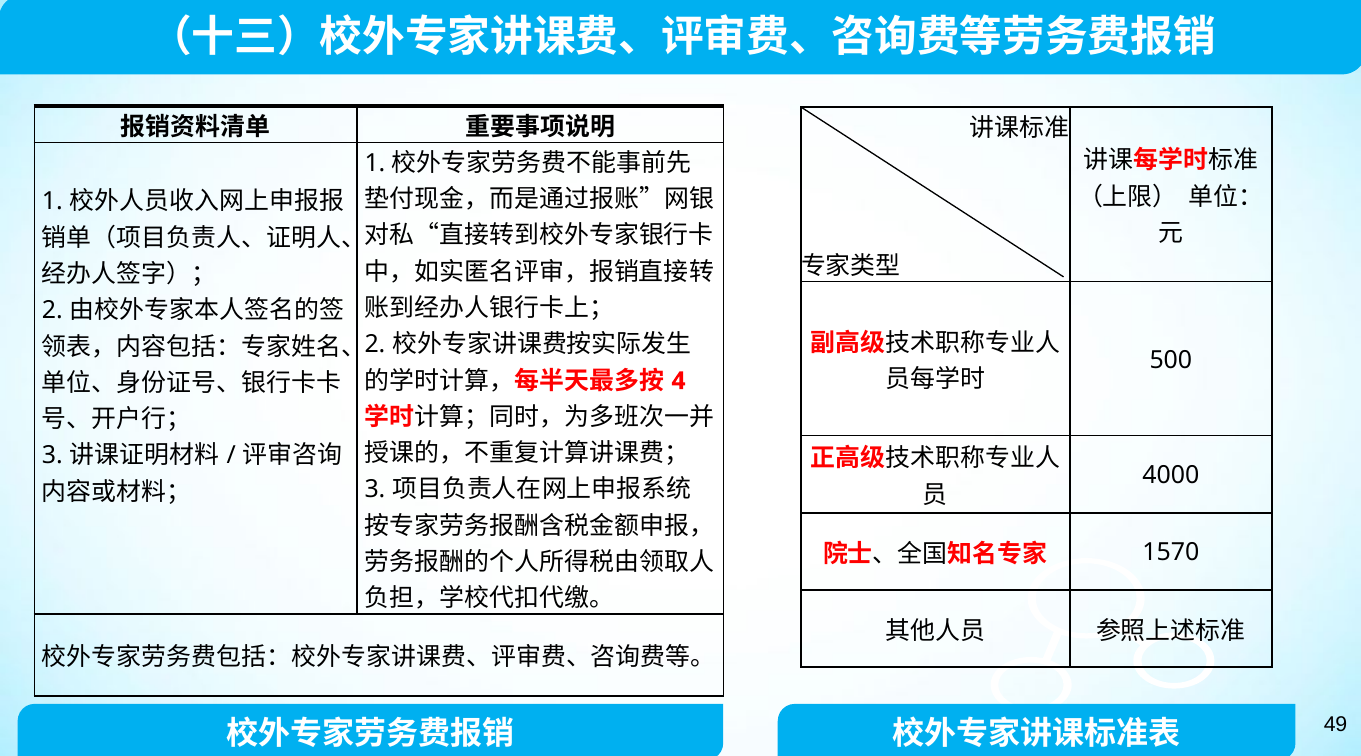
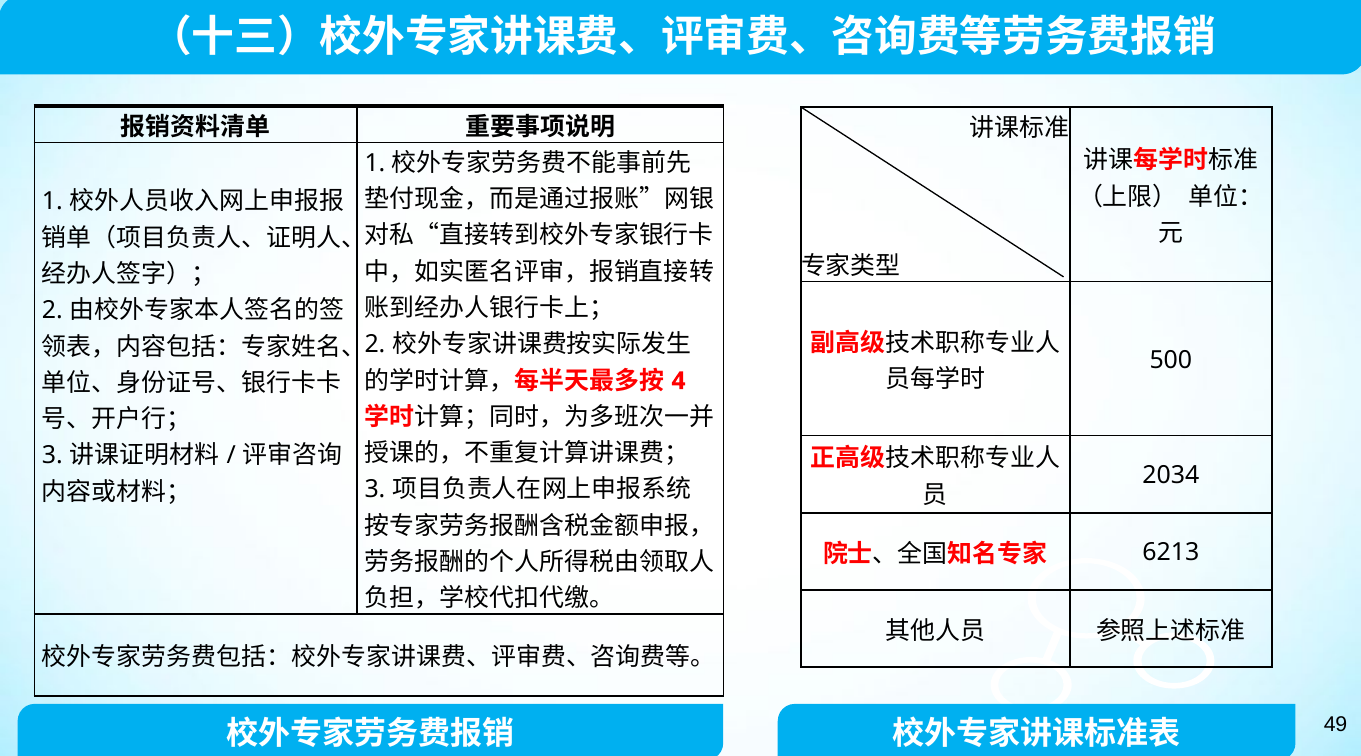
4000: 4000 -> 2034
1570: 1570 -> 6213
